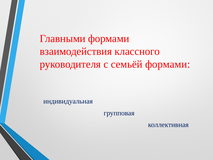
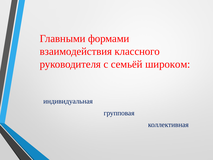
семьёй формами: формами -> широком
